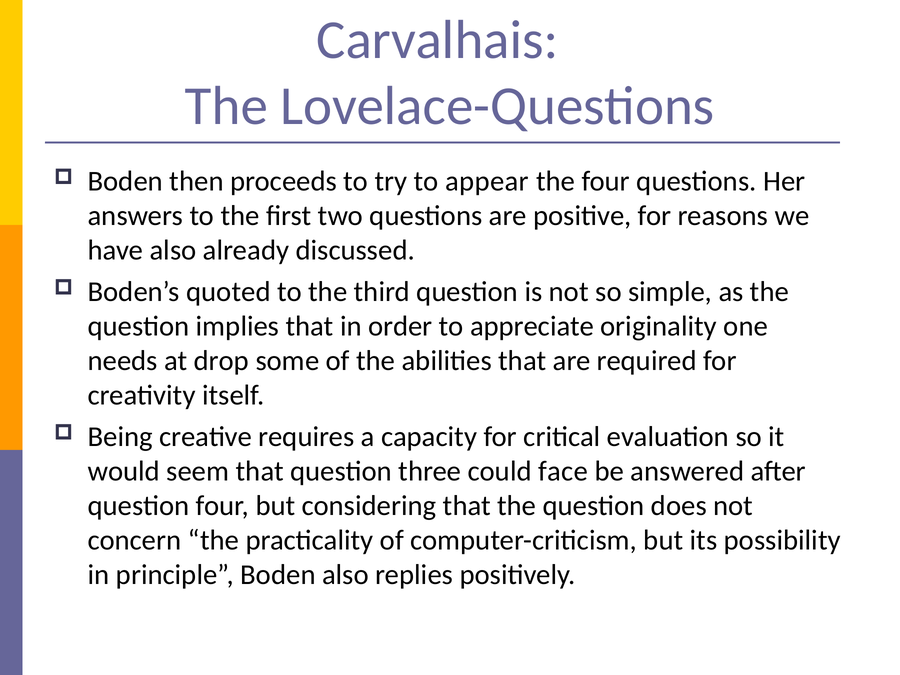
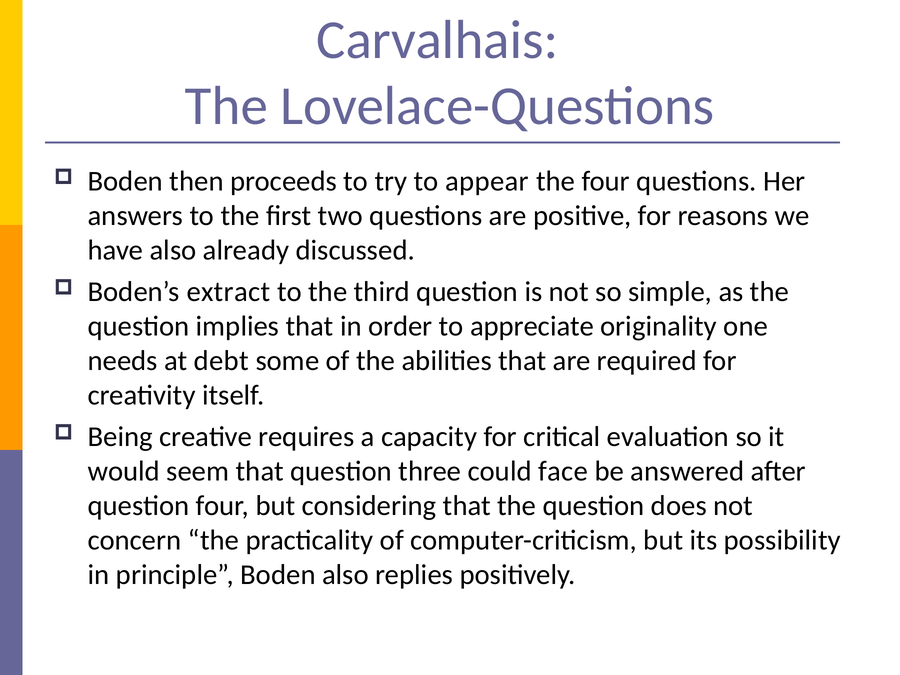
quoted: quoted -> extract
drop: drop -> debt
